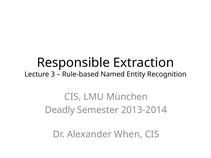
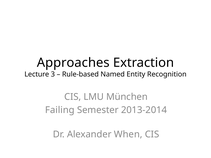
Responsible: Responsible -> Approaches
Deadly: Deadly -> Failing
